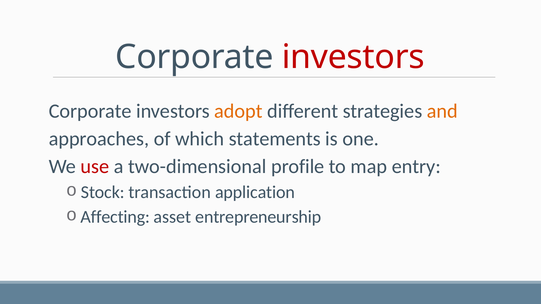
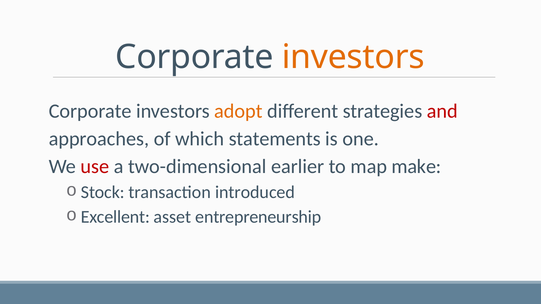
investors at (353, 57) colour: red -> orange
and colour: orange -> red
profile: profile -> earlier
entry: entry -> make
application: application -> introduced
Affecting: Affecting -> Excellent
